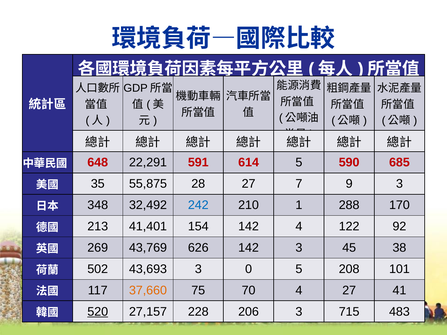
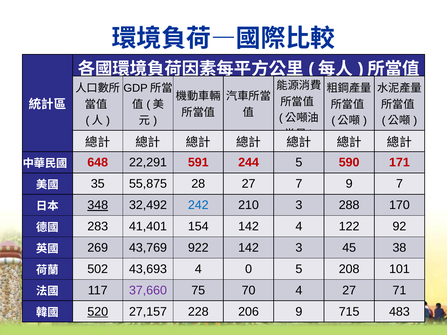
614: 614 -> 244
685: 685 -> 171
9 3: 3 -> 7
348 underline: none -> present
210 1: 1 -> 3
213: 213 -> 283
626: 626 -> 922
43,693 3: 3 -> 4
37,660 colour: orange -> purple
41: 41 -> 71
206 3: 3 -> 9
